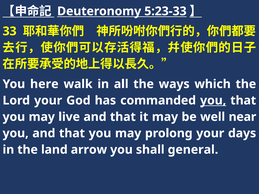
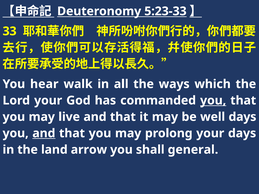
here: here -> hear
well near: near -> days
and at (44, 133) underline: none -> present
